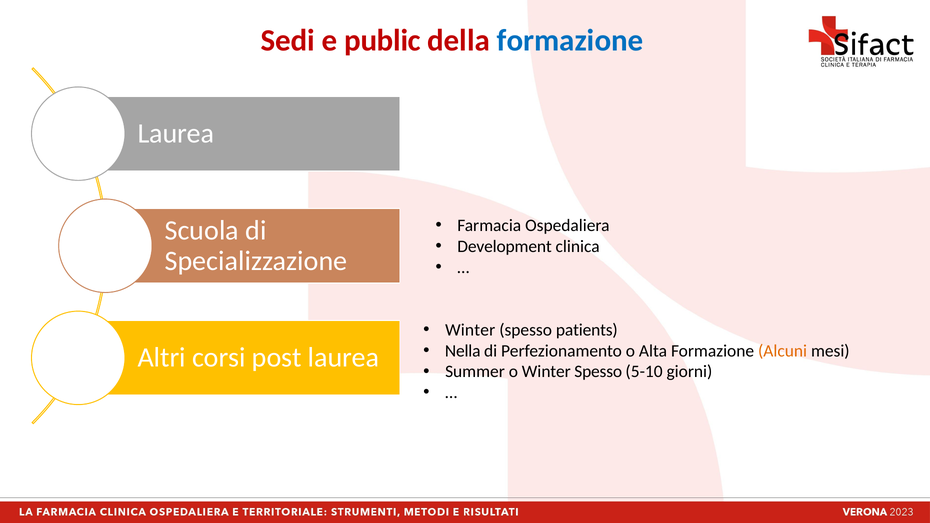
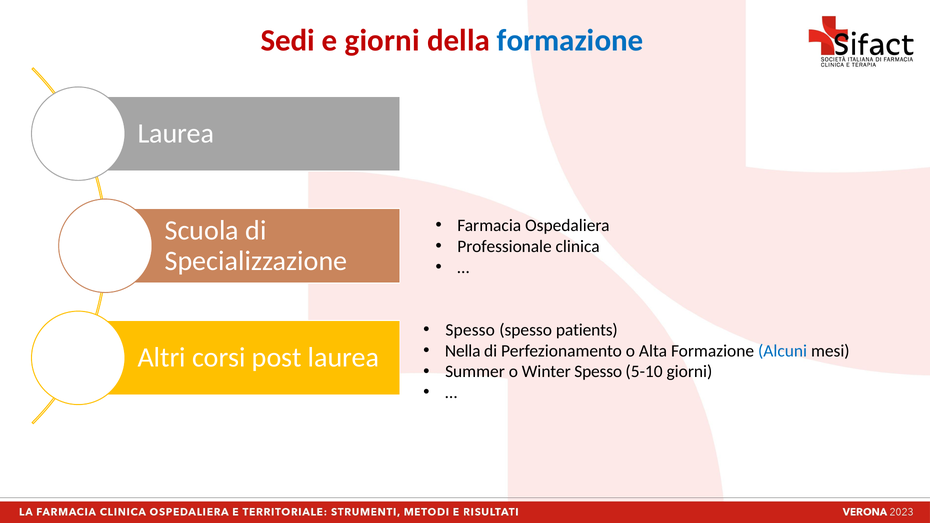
e public: public -> giorni
Development: Development -> Professionale
Winter at (470, 330): Winter -> Spesso
Alcuni colour: orange -> blue
